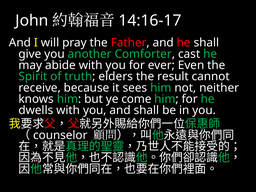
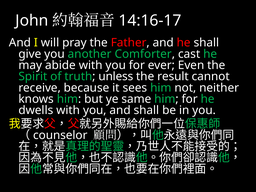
elders: elders -> unless
come: come -> same
